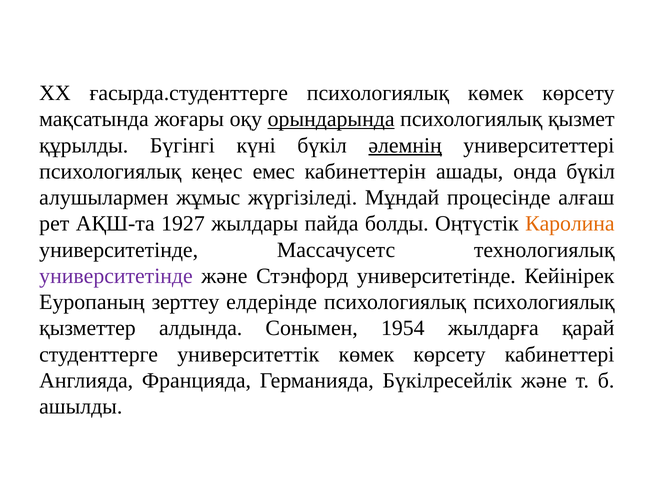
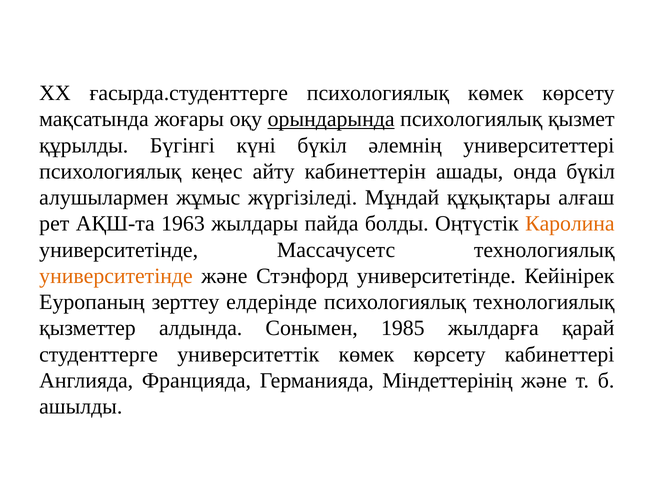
әлемнің underline: present -> none
емес: емес -> айту
процесінде: процесінде -> құқықтары
1927: 1927 -> 1963
университетінде at (116, 276) colour: purple -> orange
психологиялық психологиялық: психологиялық -> технологиялық
1954: 1954 -> 1985
Бүкілресейлік: Бүкілресейлік -> Міндеттерінің
